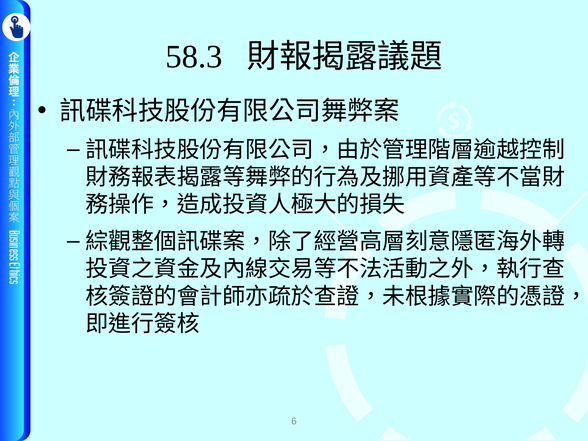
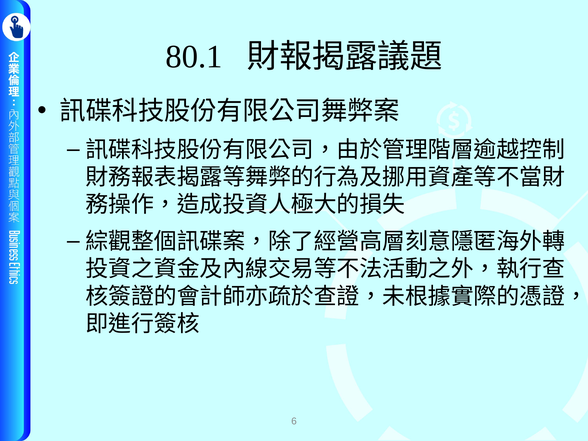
58.3: 58.3 -> 80.1
